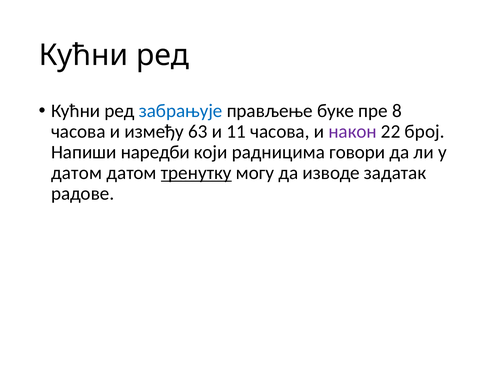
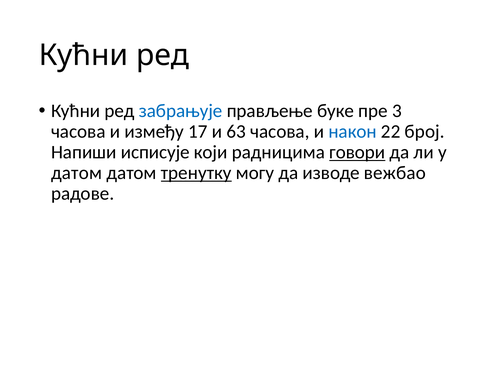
8: 8 -> 3
63: 63 -> 17
11: 11 -> 63
након colour: purple -> blue
наредби: наредби -> исписује
говори underline: none -> present
задатак: задатак -> вежбао
